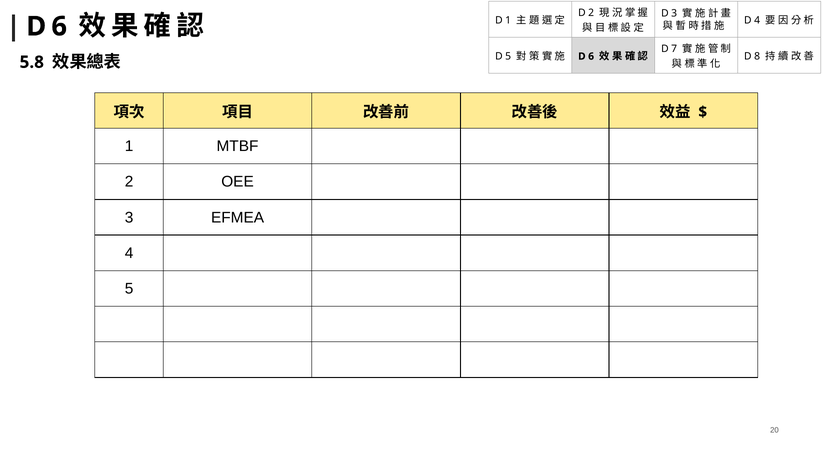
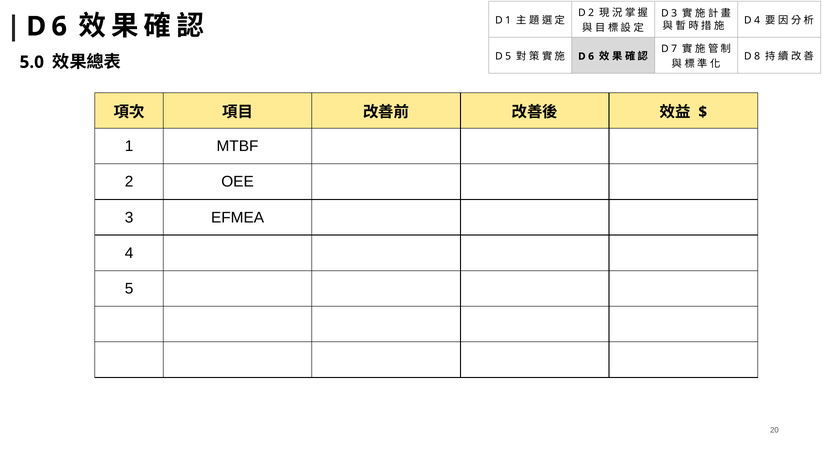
5.8: 5.8 -> 5.0
